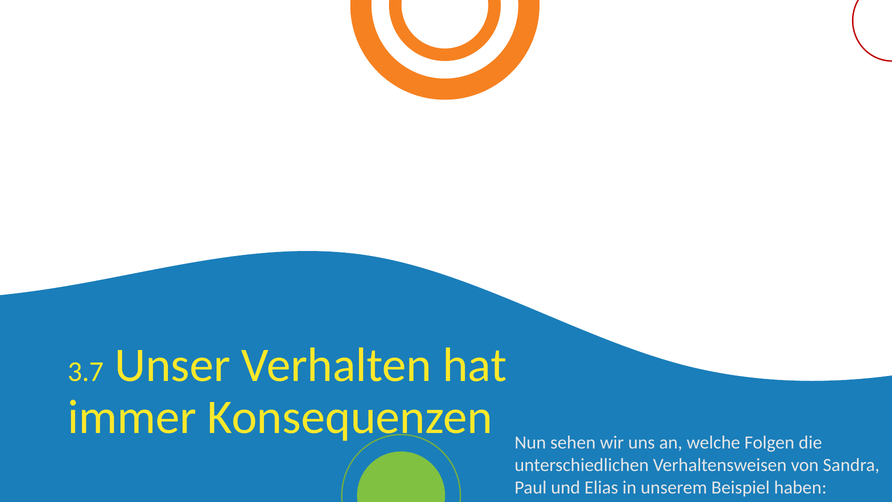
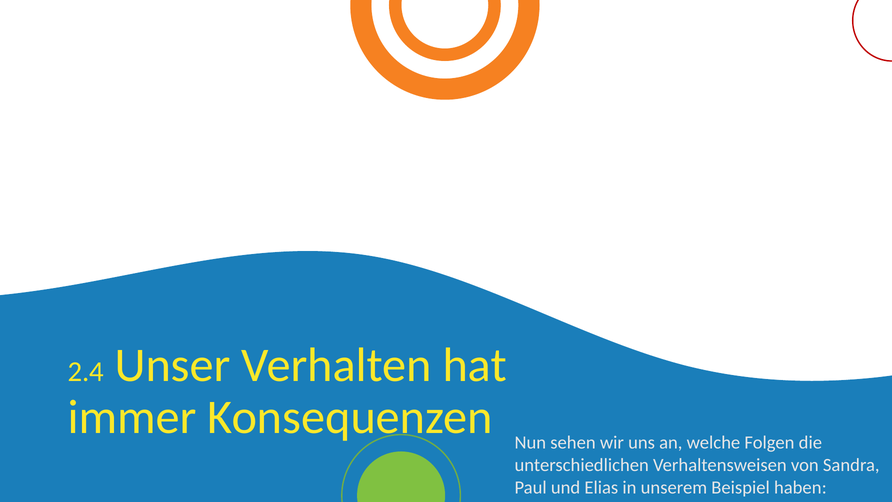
3.7: 3.7 -> 2.4
